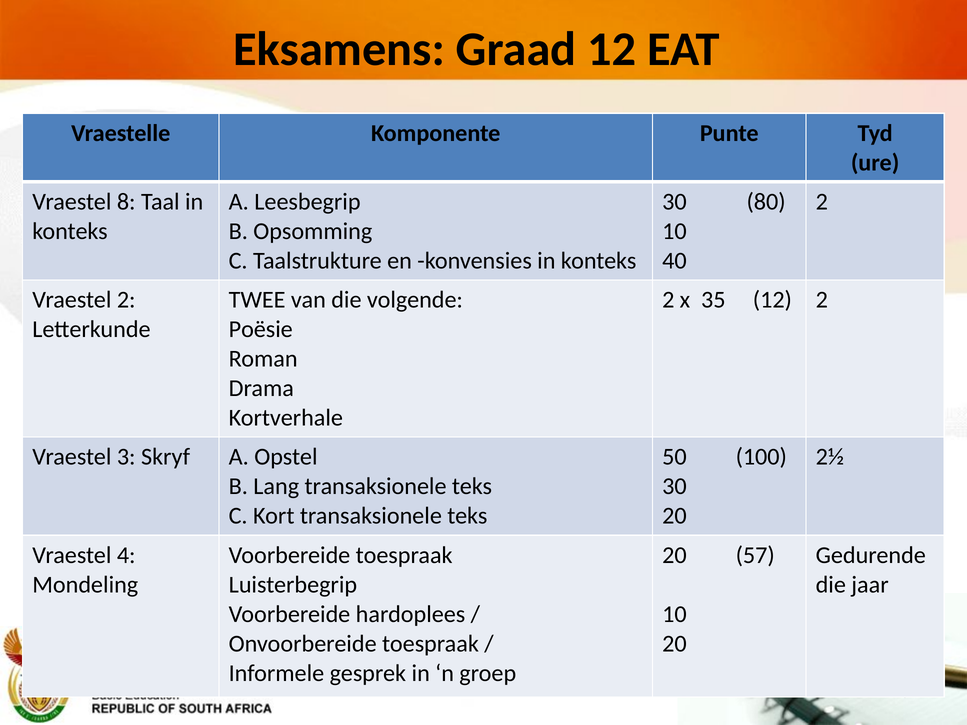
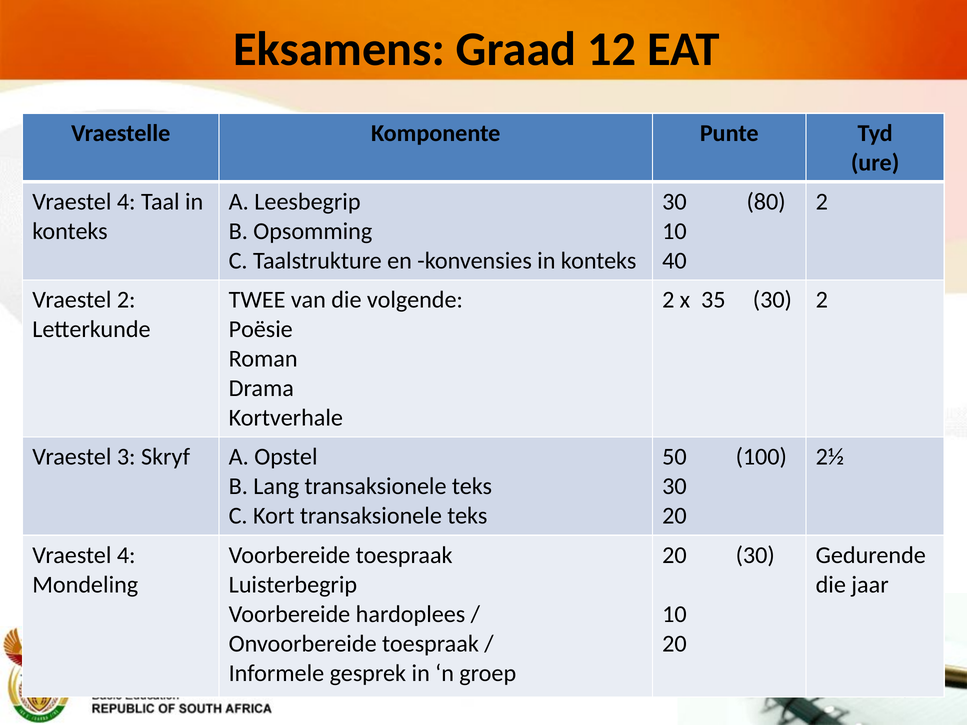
8 at (126, 202): 8 -> 4
35 12: 12 -> 30
20 57: 57 -> 30
